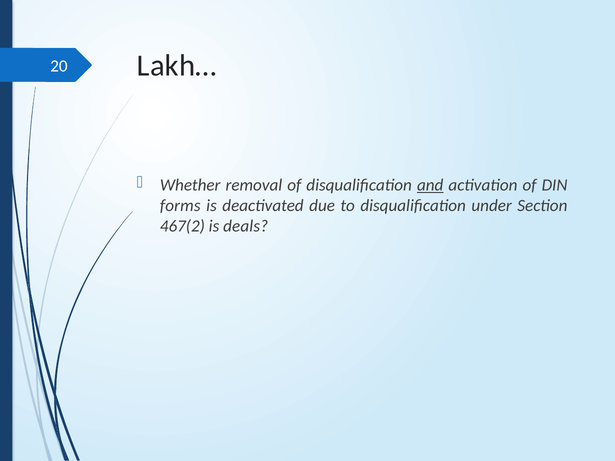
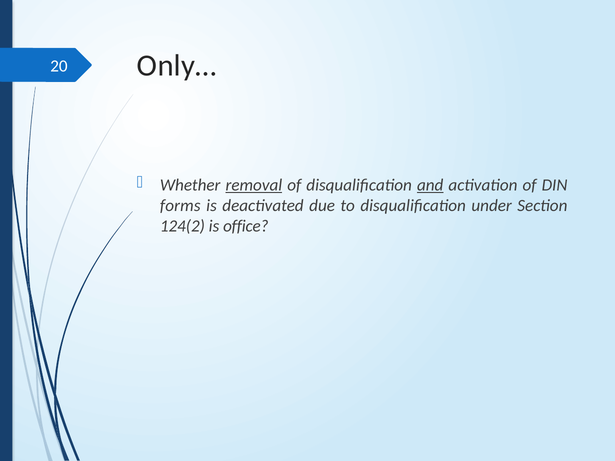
Lakh…: Lakh… -> Only…
removal underline: none -> present
467(2: 467(2 -> 124(2
deals: deals -> office
